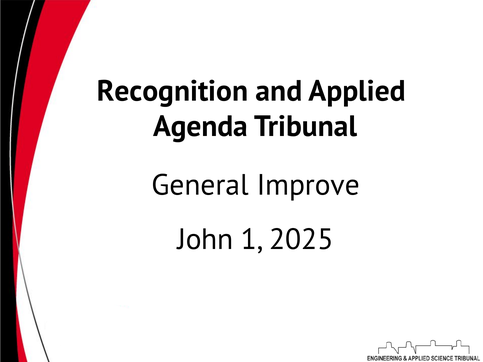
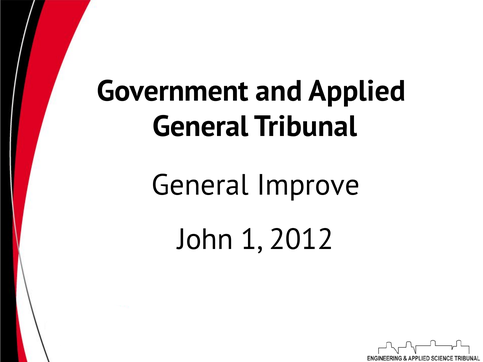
Recognition: Recognition -> Government
Agenda at (200, 126): Agenda -> General
2025: 2025 -> 2012
